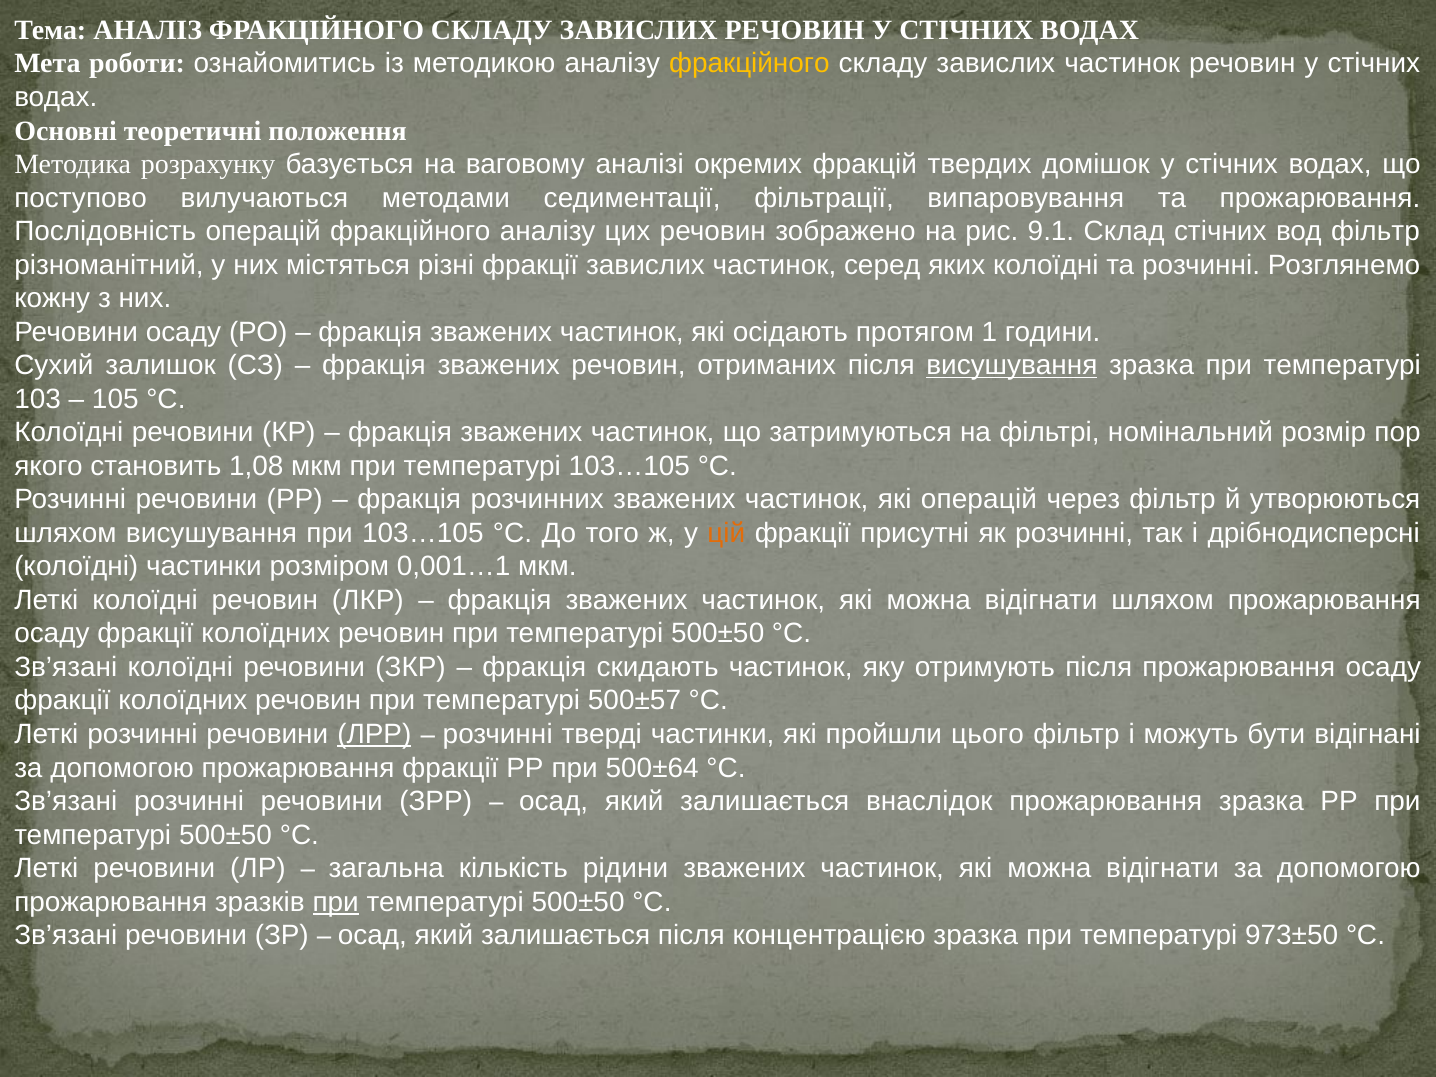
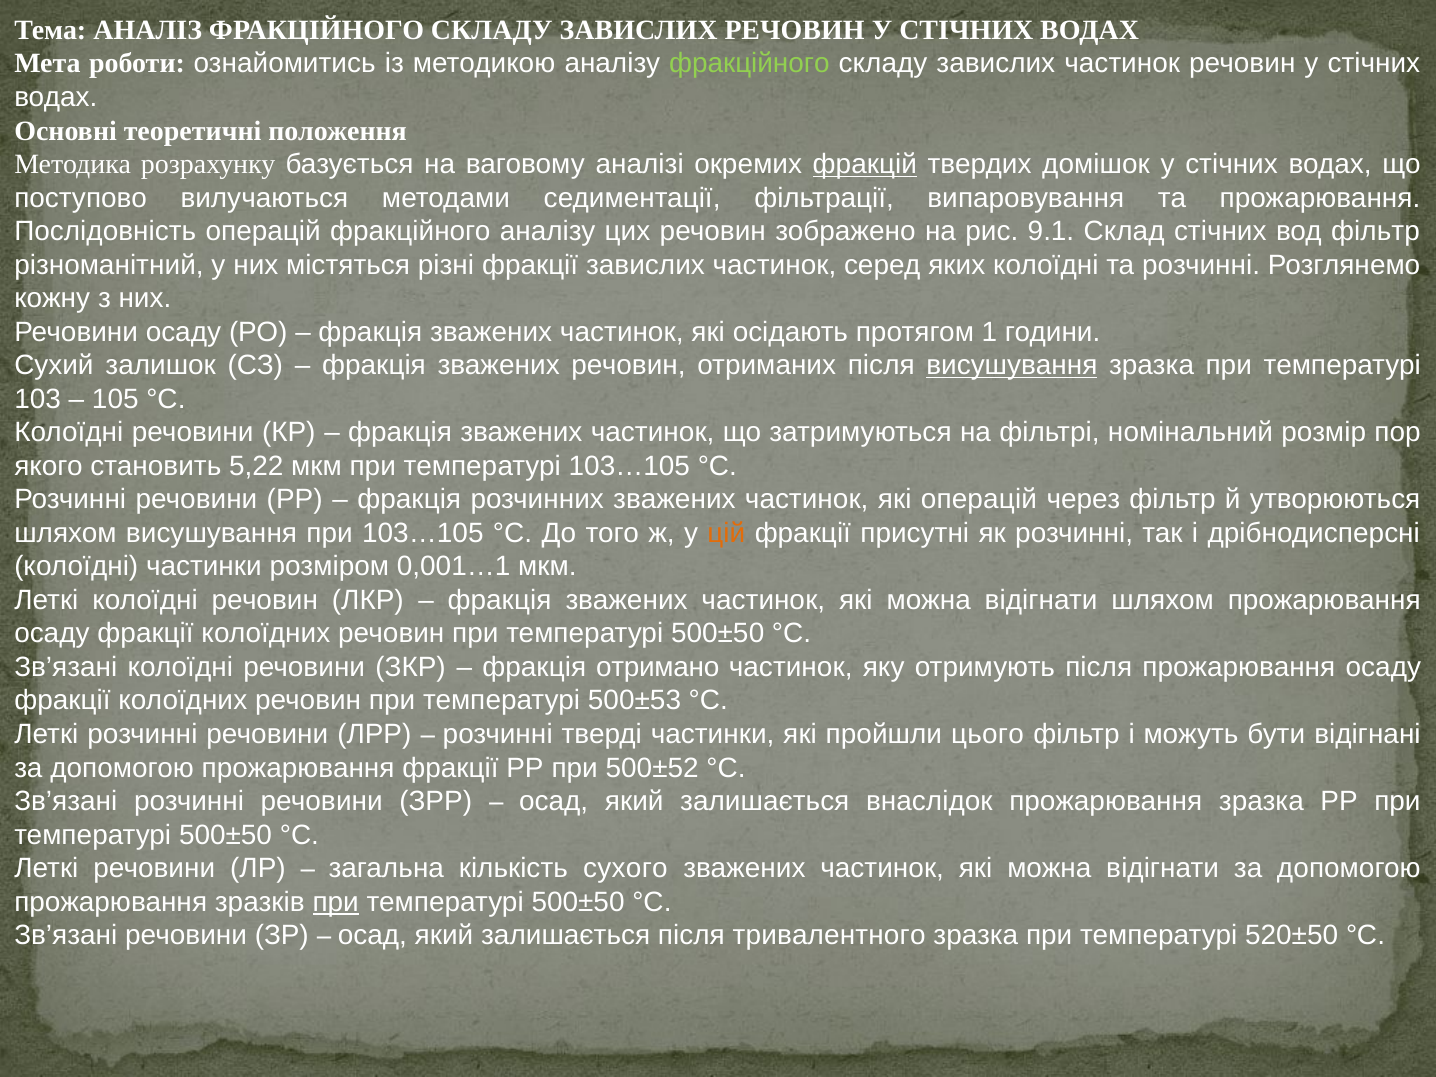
фракційного at (749, 64) colour: yellow -> light green
фракцій underline: none -> present
1,08: 1,08 -> 5,22
скидають: скидають -> отримано
500±57: 500±57 -> 500±53
ЛРР underline: present -> none
500±64: 500±64 -> 500±52
рідини: рідини -> сухого
концентрацією: концентрацією -> тривалентного
973±50: 973±50 -> 520±50
